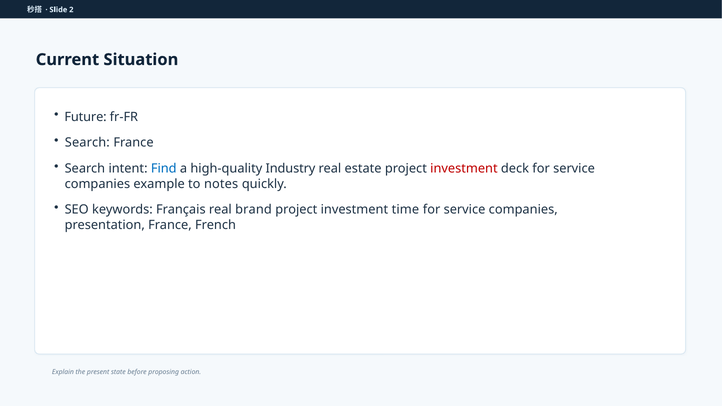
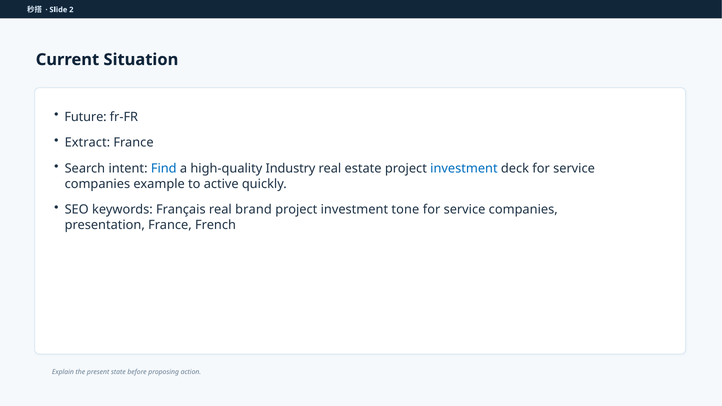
Search at (87, 143): Search -> Extract
investment at (464, 169) colour: red -> blue
notes: notes -> active
time: time -> tone
